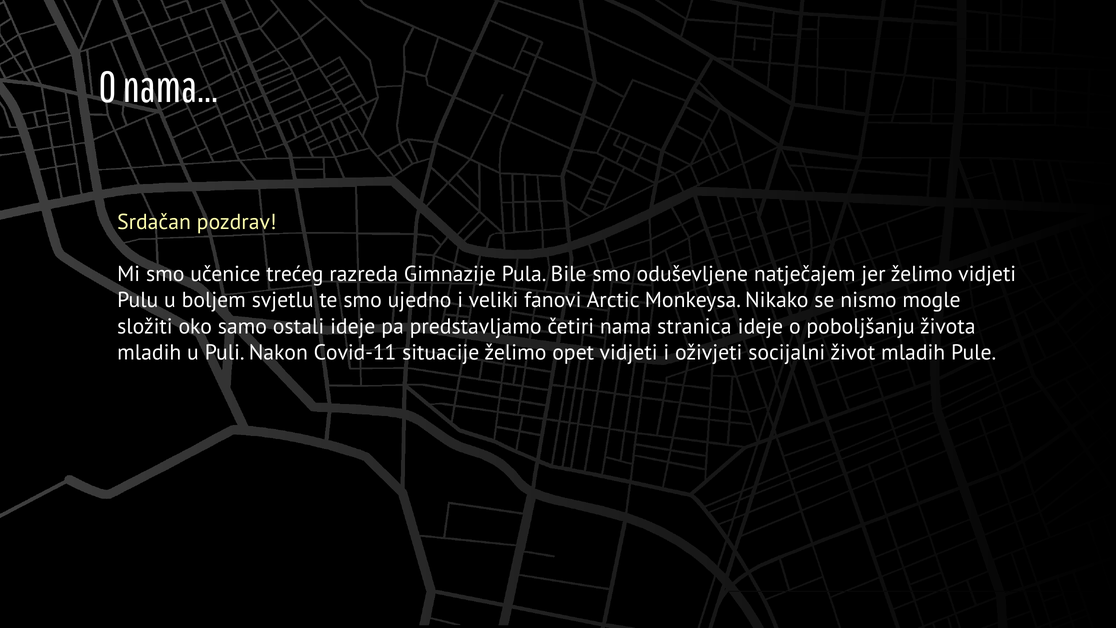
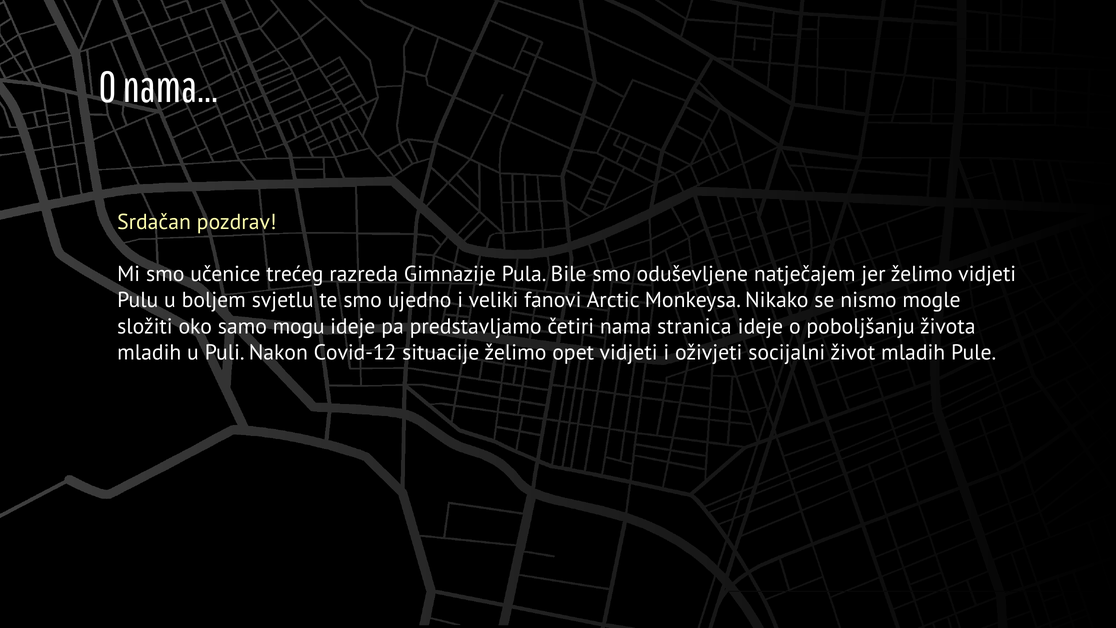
ostali: ostali -> mogu
Covid-11: Covid-11 -> Covid-12
